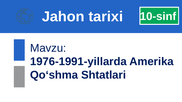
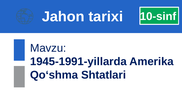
1976-1991-yillarda: 1976-1991-yillarda -> 1945-1991-yillarda
